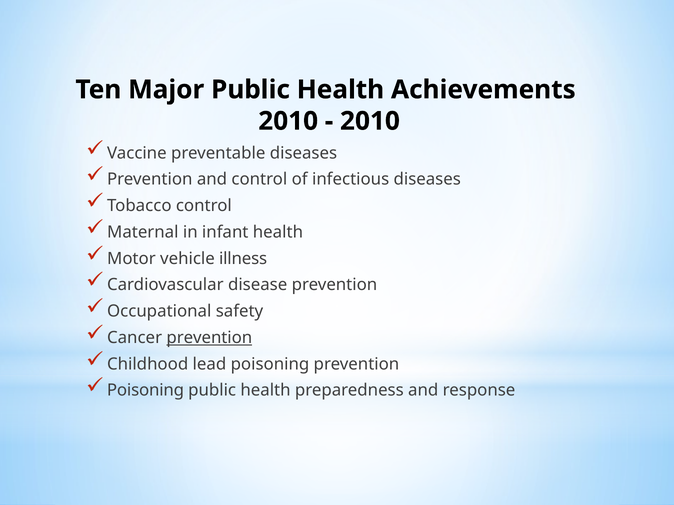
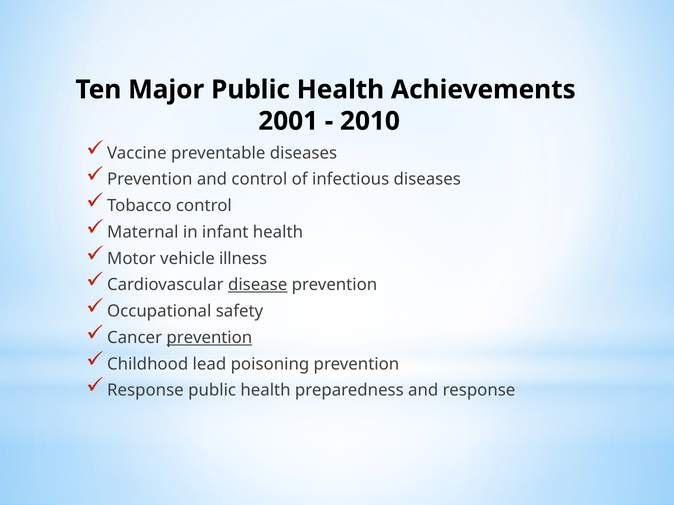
2010 at (288, 121): 2010 -> 2001
disease underline: none -> present
Poisoning at (146, 391): Poisoning -> Response
